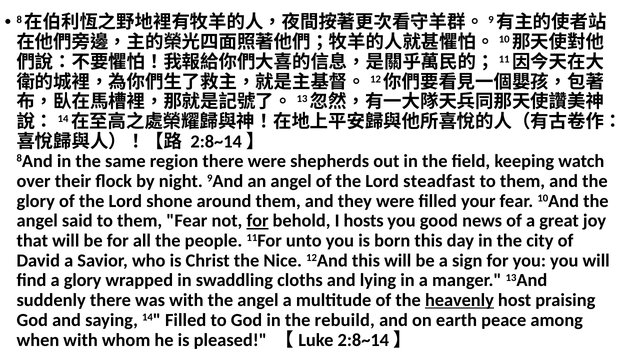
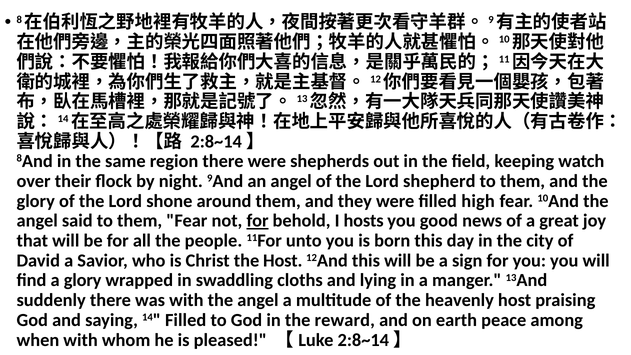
steadfast: steadfast -> shepherd
your: your -> high
the Nice: Nice -> Host
heavenly underline: present -> none
rebuild: rebuild -> reward
